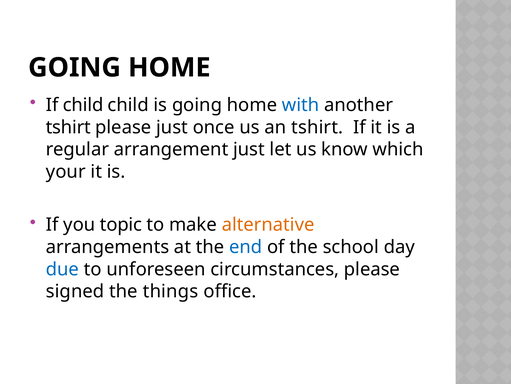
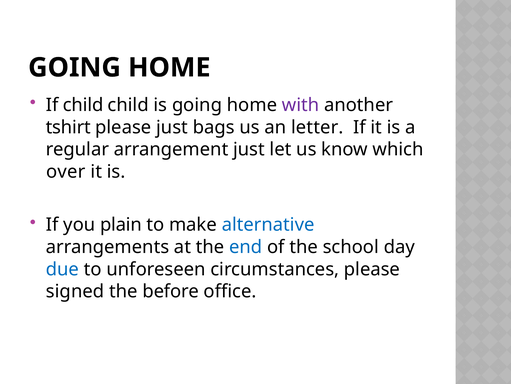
with colour: blue -> purple
once: once -> bags
an tshirt: tshirt -> letter
your: your -> over
topic: topic -> plain
alternative colour: orange -> blue
things: things -> before
